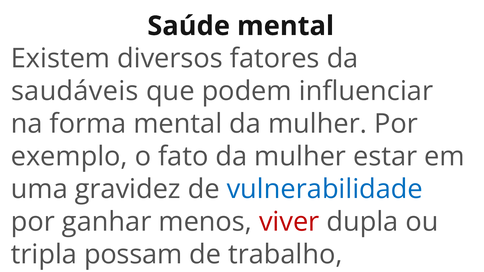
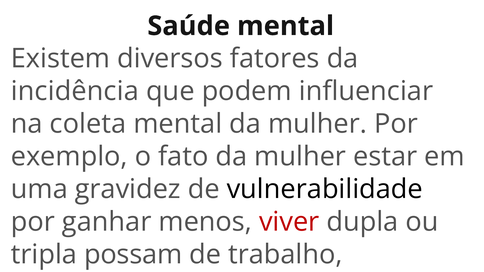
saudáveis: saudáveis -> incidência
forma: forma -> coleta
vulnerabilidade colour: blue -> black
